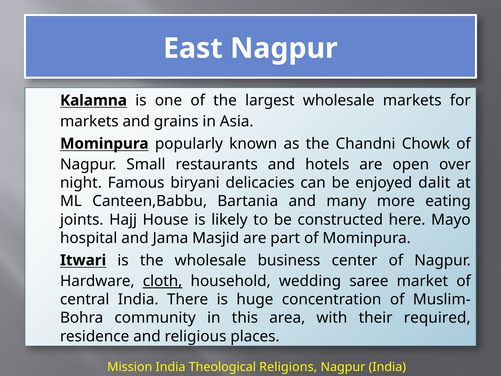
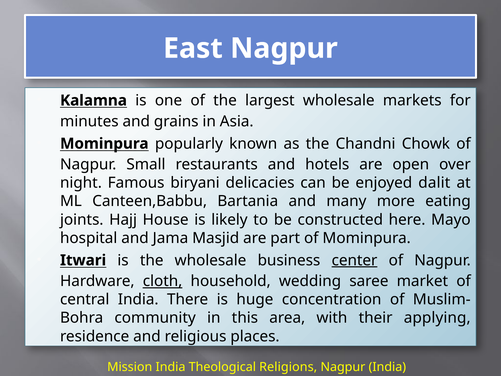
markets at (89, 121): markets -> minutes
center underline: none -> present
required: required -> applying
